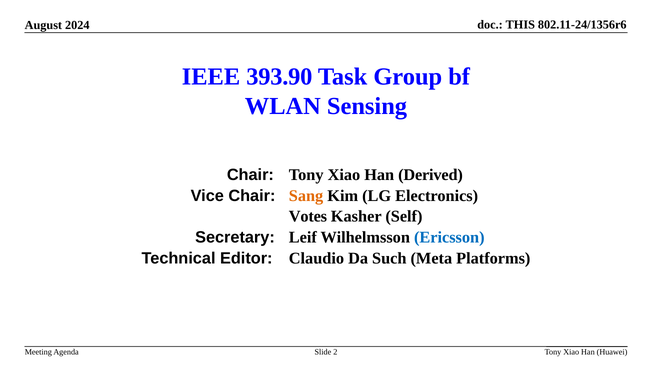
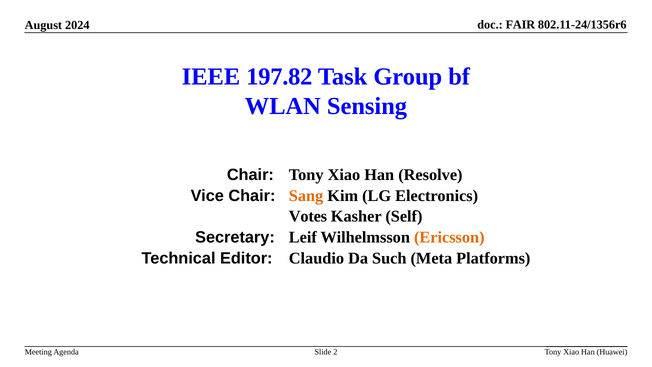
THIS: THIS -> FAIR
393.90: 393.90 -> 197.82
Derived: Derived -> Resolve
Ericsson colour: blue -> orange
